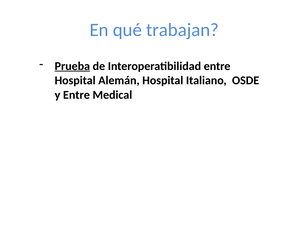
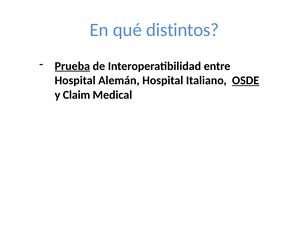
trabajan: trabajan -> distintos
OSDE underline: none -> present
y Entre: Entre -> Claim
